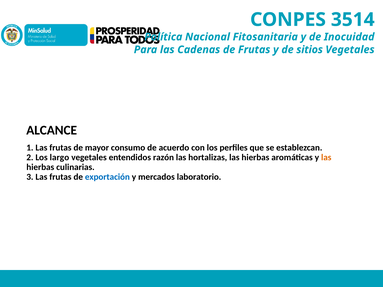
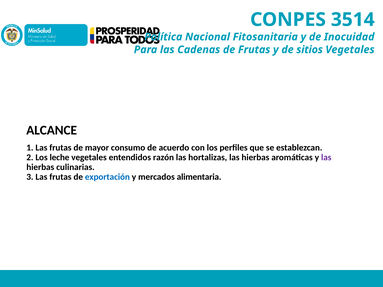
largo: largo -> leche
las at (326, 158) colour: orange -> purple
laboratorio: laboratorio -> alimentaria
